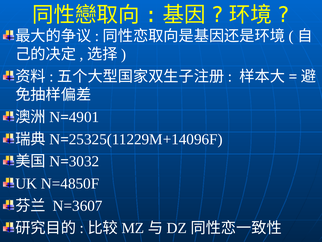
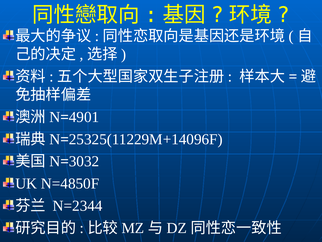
N=3607: N=3607 -> N=2344
